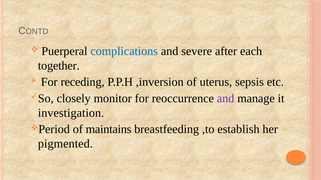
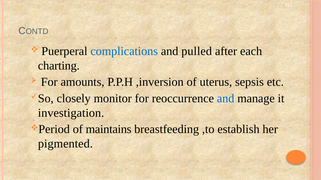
severe: severe -> pulled
together: together -> charting
receding: receding -> amounts
and at (226, 99) colour: purple -> blue
